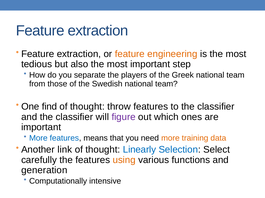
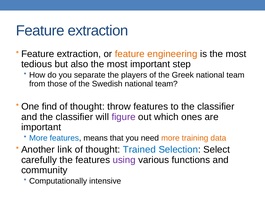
Linearly: Linearly -> Trained
using colour: orange -> purple
generation: generation -> community
